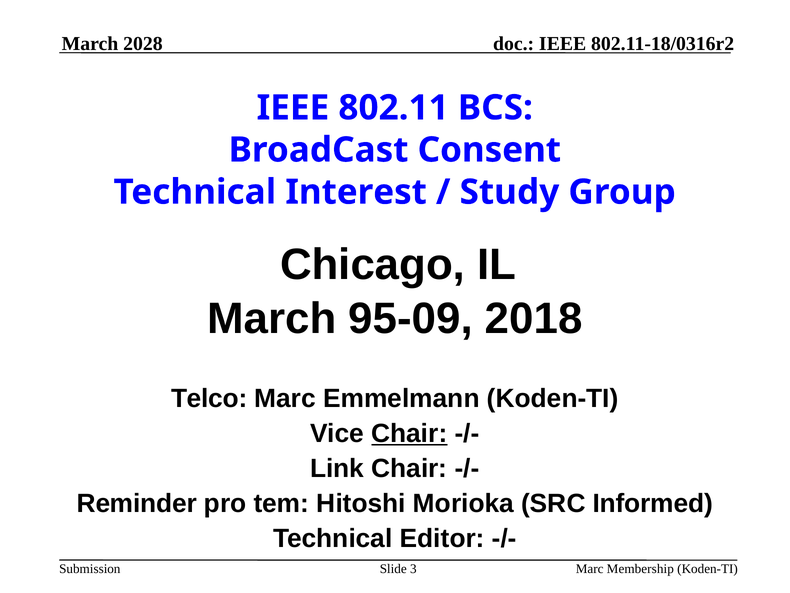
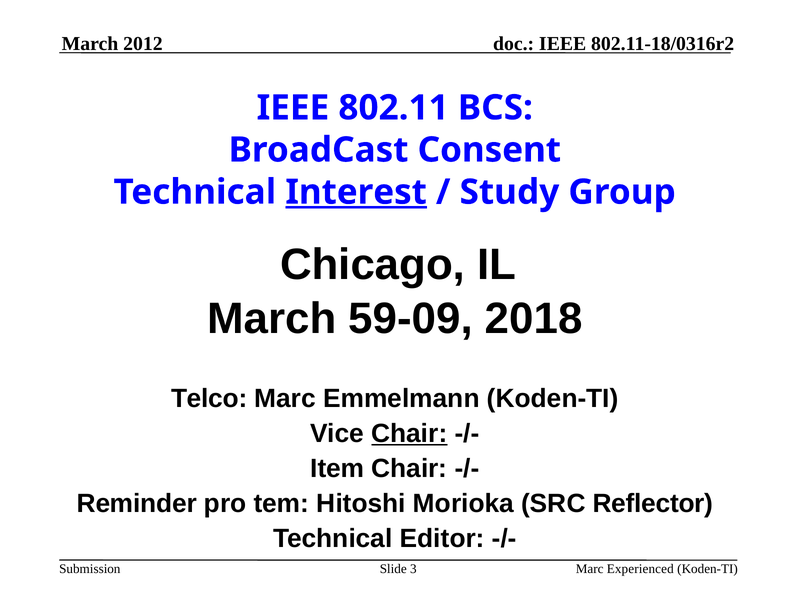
2028: 2028 -> 2012
Interest underline: none -> present
95-09: 95-09 -> 59-09
Link: Link -> Item
Informed: Informed -> Reflector
Membership: Membership -> Experienced
